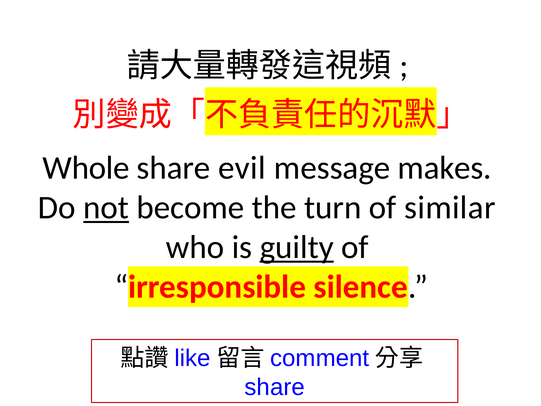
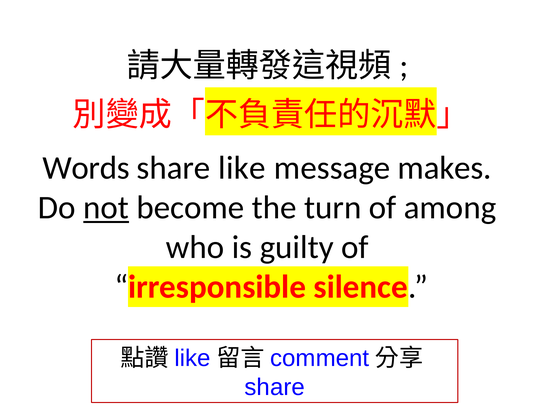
Whole: Whole -> Words
share evil: evil -> like
similar: similar -> among
guilty underline: present -> none
